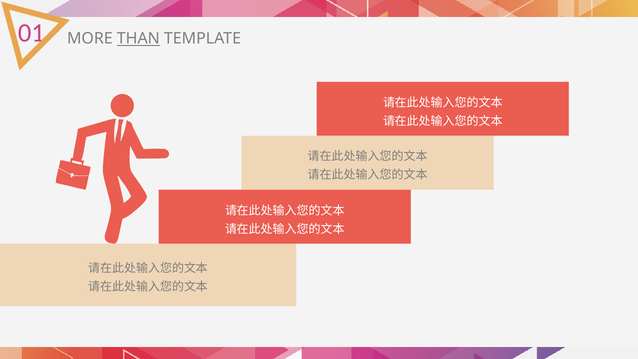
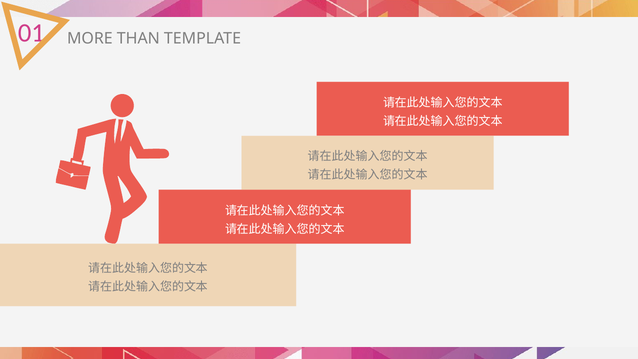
THAN underline: present -> none
